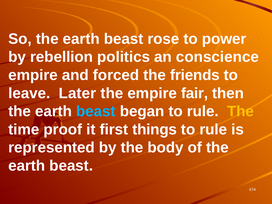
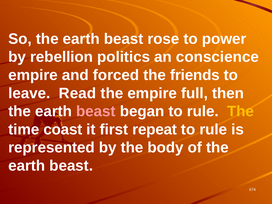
Later: Later -> Read
fair: fair -> full
beast at (96, 111) colour: light blue -> pink
proof: proof -> coast
things: things -> repeat
